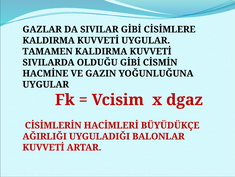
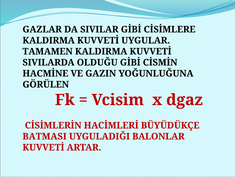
UYGULAR at (46, 84): UYGULAR -> GÖRÜLEN
AĞIRLIĞI: AĞIRLIĞI -> BATMASI
